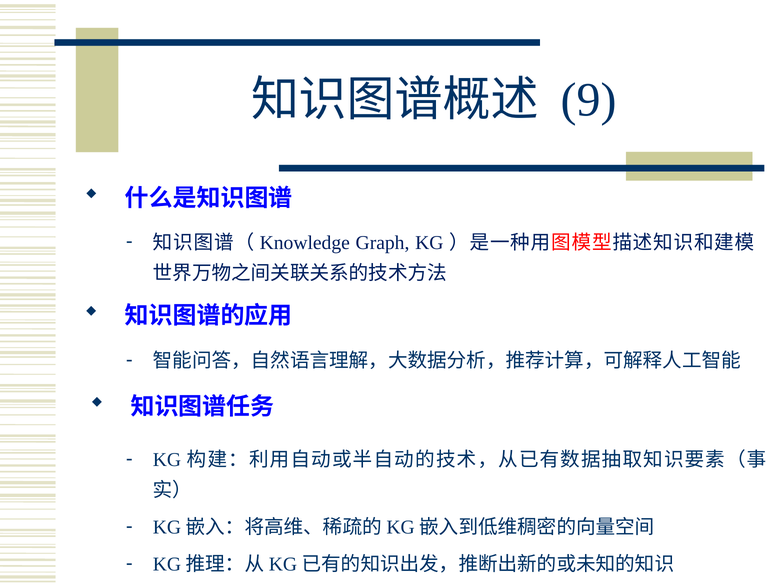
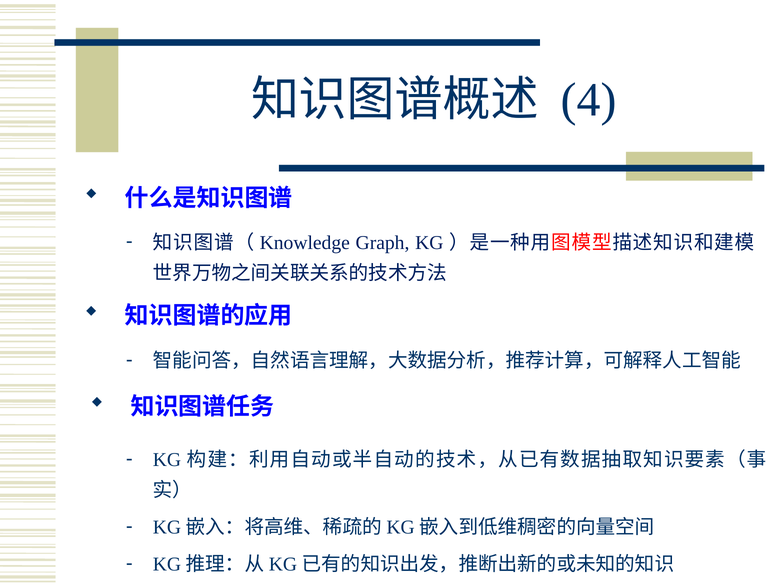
9: 9 -> 4
